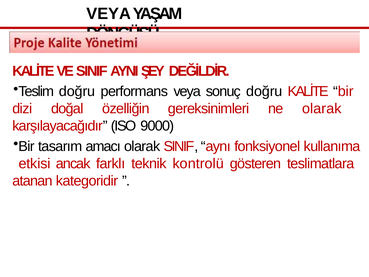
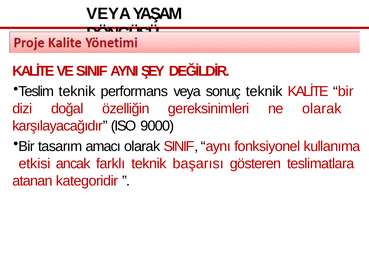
Teslim doğru: doğru -> teknik
sonuç doğru: doğru -> teknik
kontrolü: kontrolü -> başarısı
